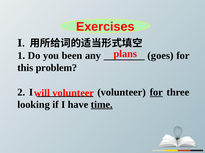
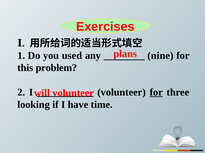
been: been -> used
goes: goes -> nine
time underline: present -> none
